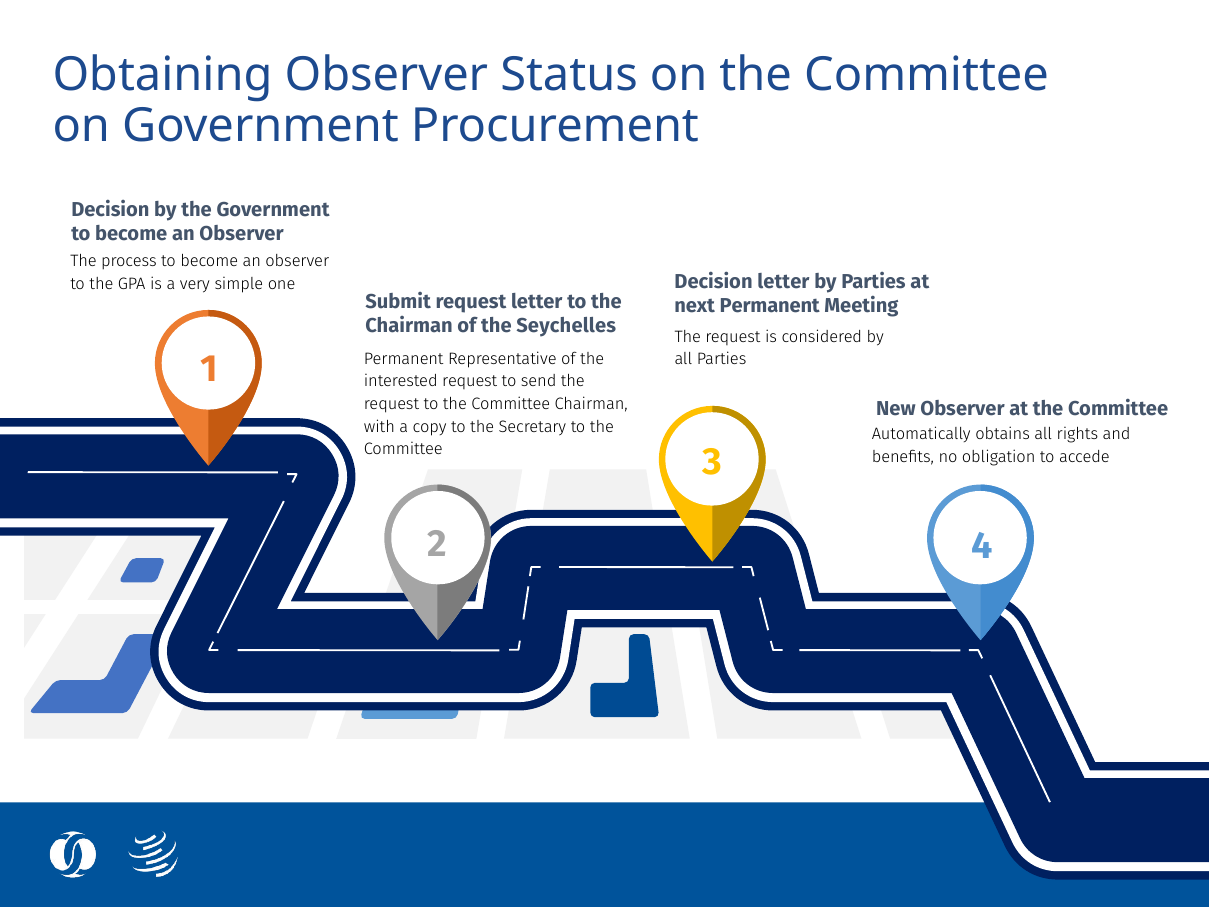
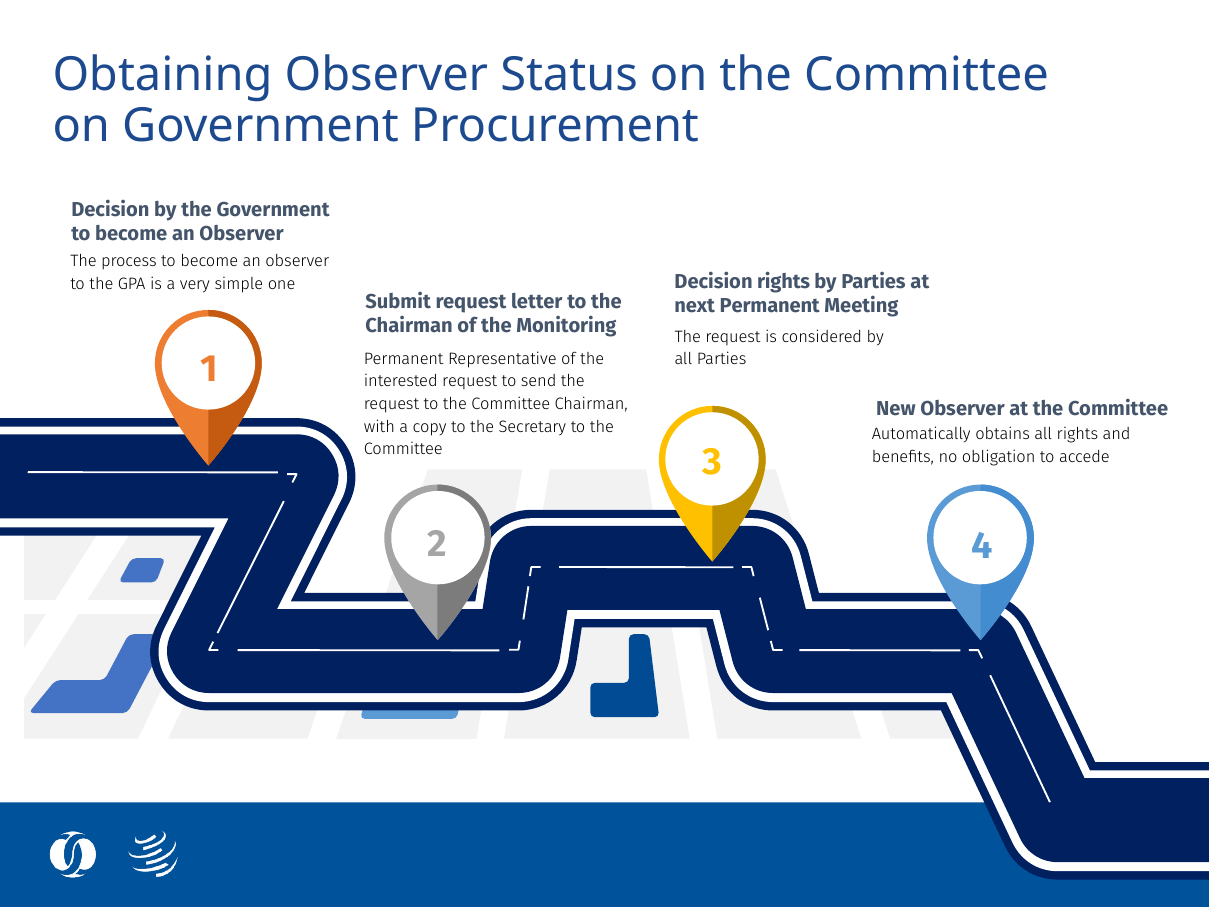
Decision letter: letter -> rights
Seychelles: Seychelles -> Monitoring
